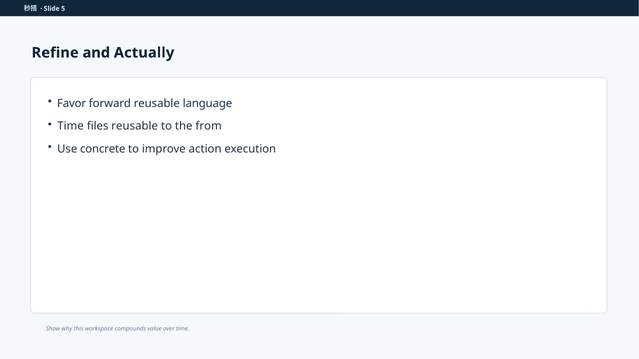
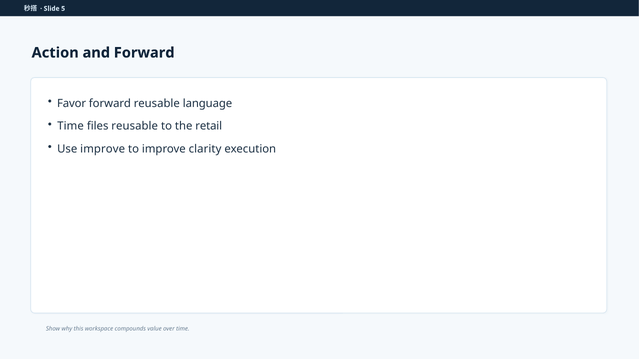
Refine: Refine -> Action
and Actually: Actually -> Forward
from: from -> retail
Use concrete: concrete -> improve
action: action -> clarity
